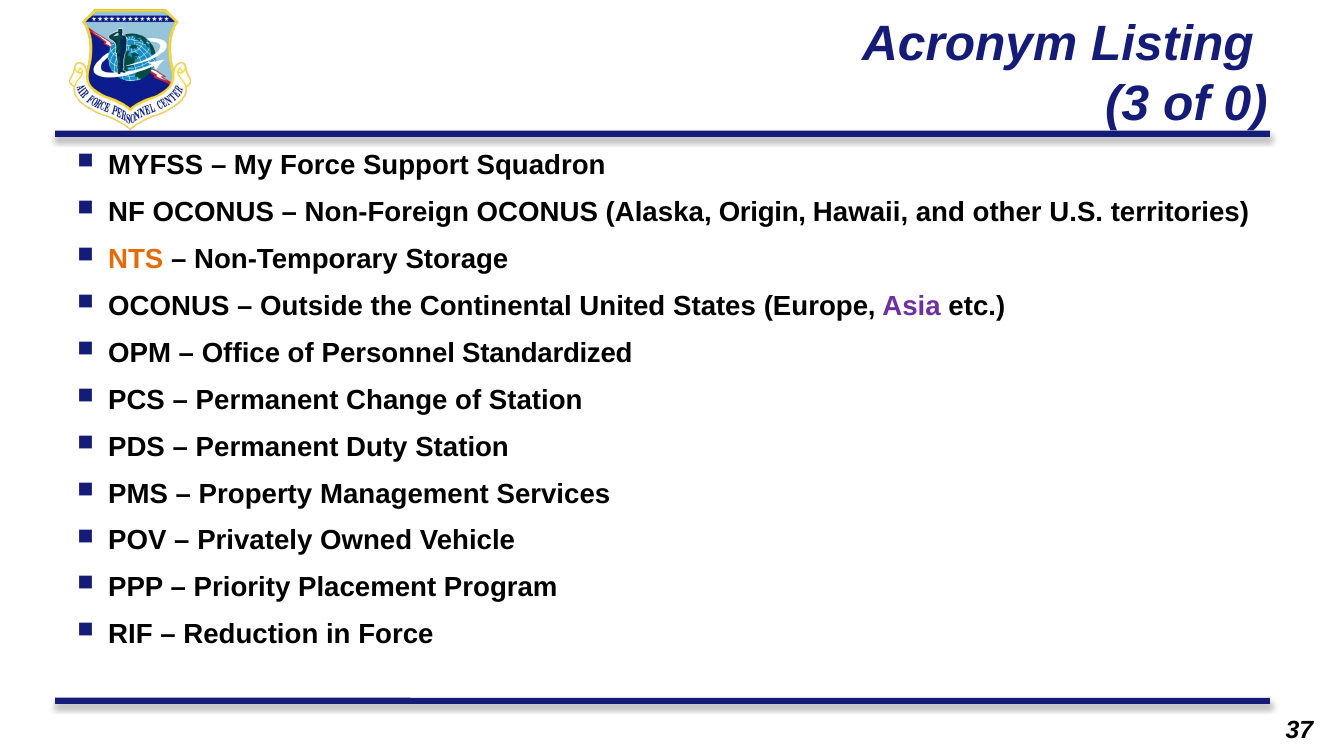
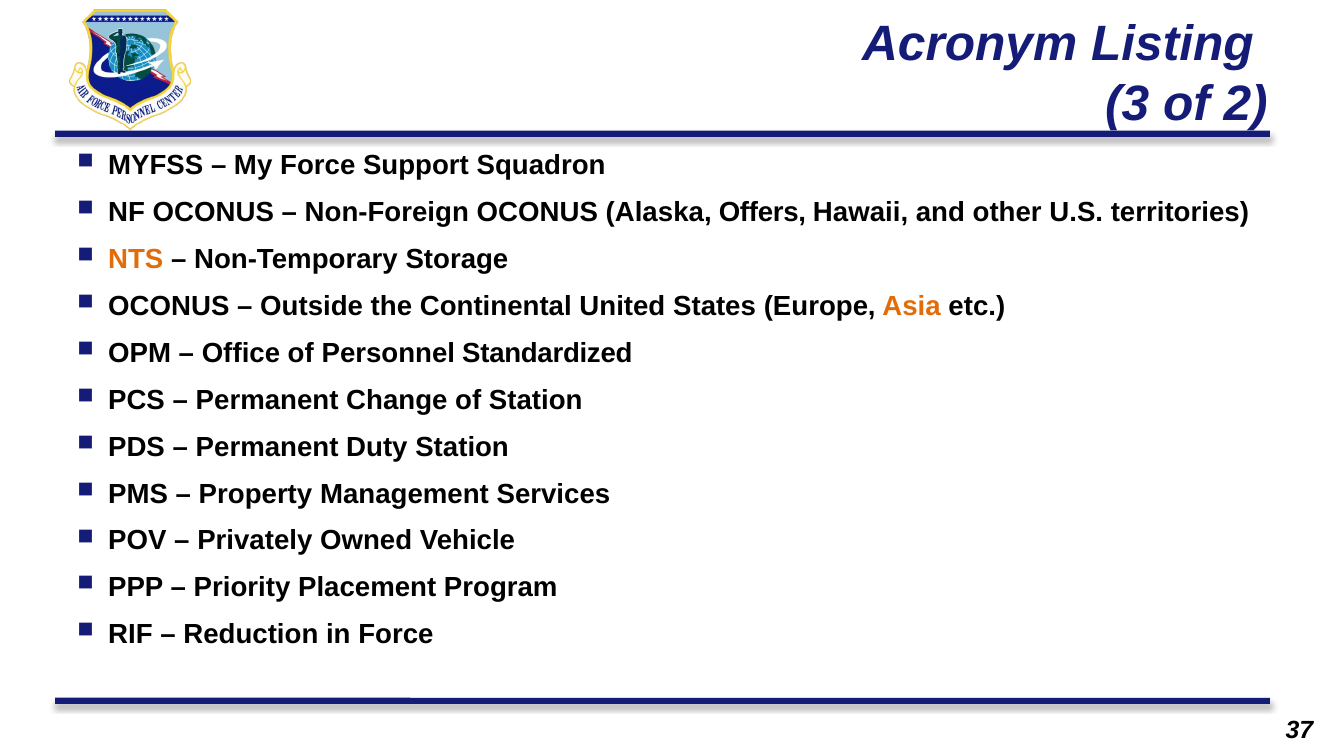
0: 0 -> 2
Origin: Origin -> Offers
Asia colour: purple -> orange
